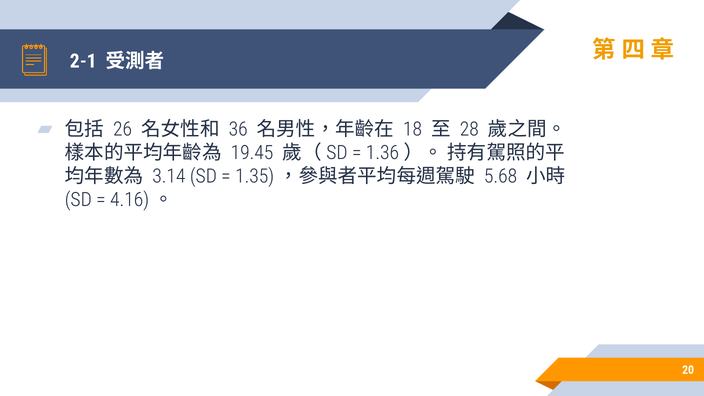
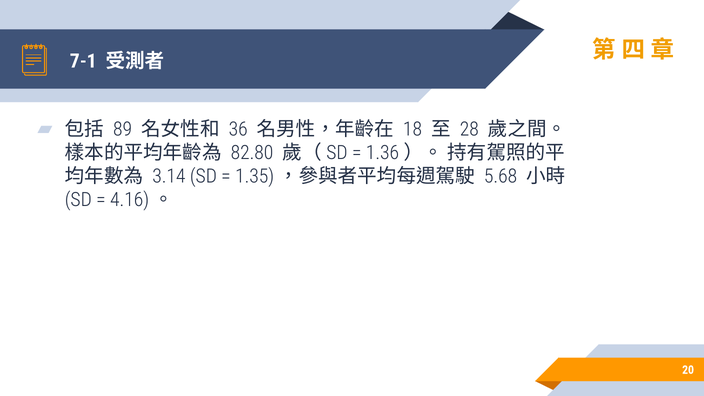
2-1: 2-1 -> 7-1
26: 26 -> 89
19.45: 19.45 -> 82.80
